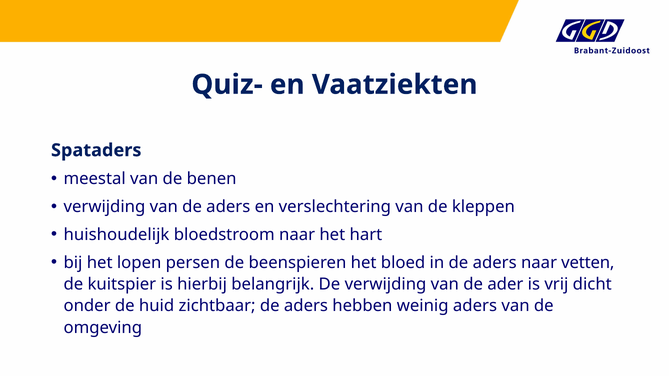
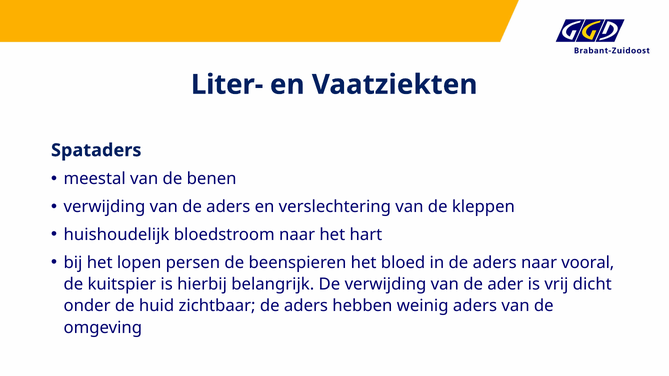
Quiz-: Quiz- -> Liter-
vetten: vetten -> vooral
